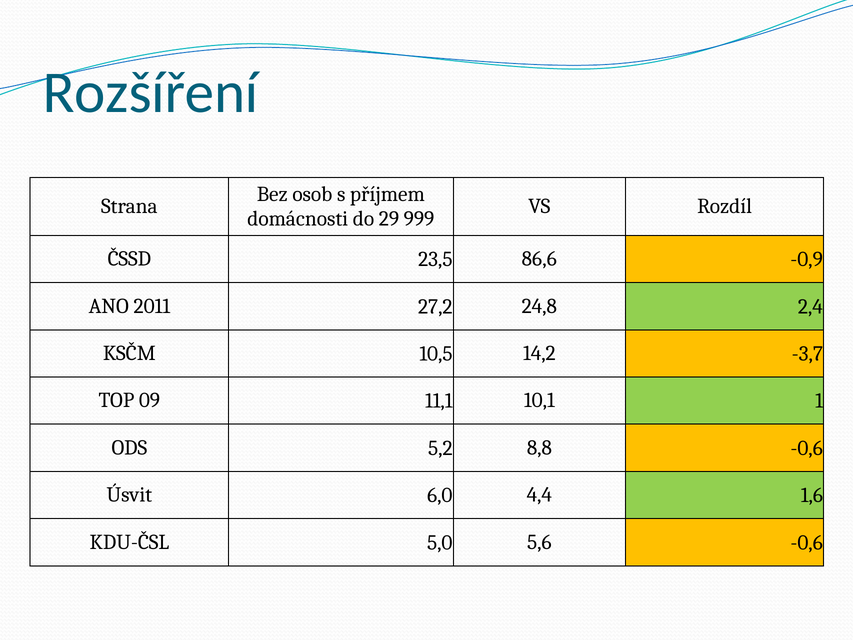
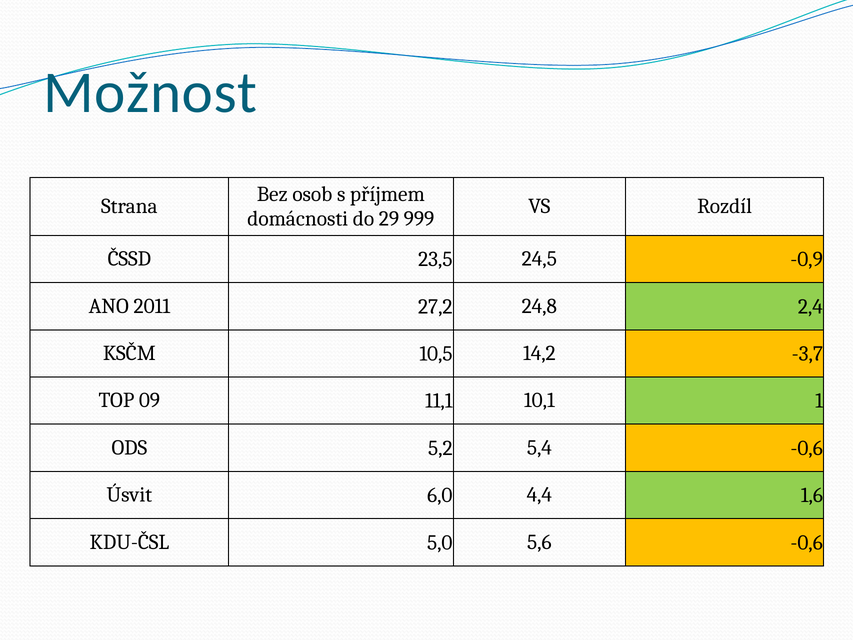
Rozšíření: Rozšíření -> Možnost
86,6: 86,6 -> 24,5
8,8: 8,8 -> 5,4
